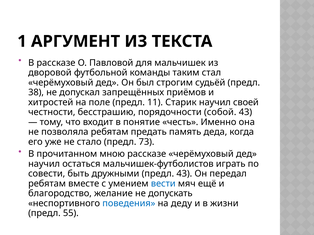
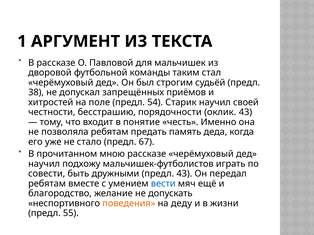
11: 11 -> 54
собой: собой -> оклик
73: 73 -> 67
остаться: остаться -> подхожу
поведения colour: blue -> orange
